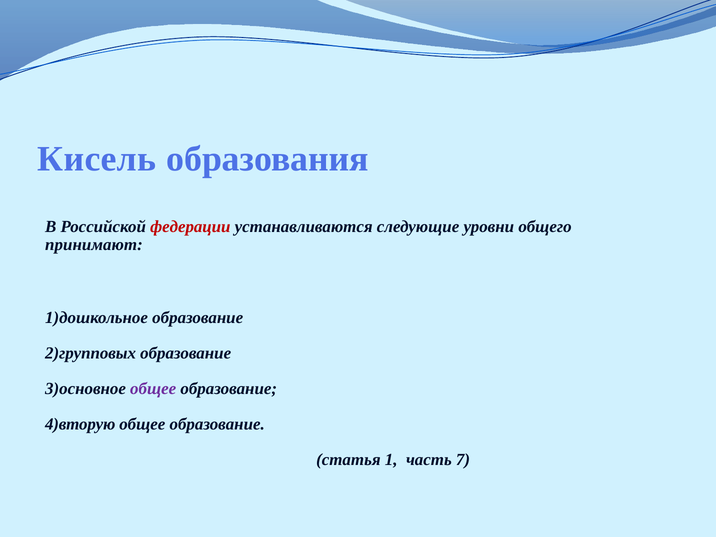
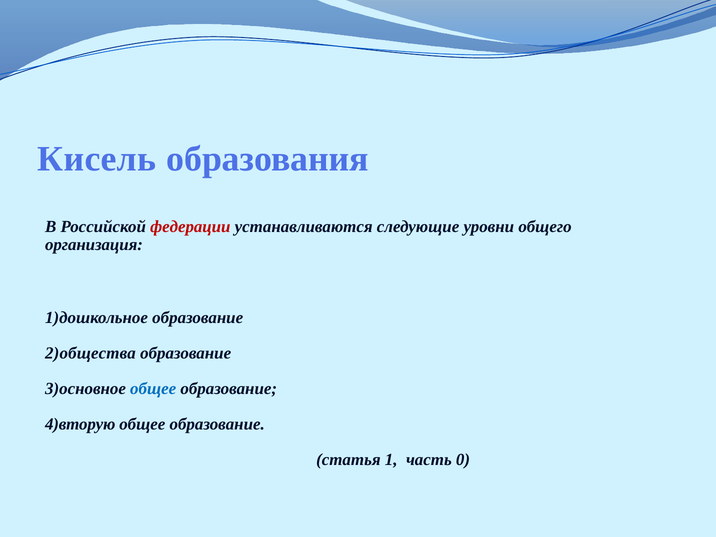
принимают: принимают -> организация
2)групповых: 2)групповых -> 2)общества
общее at (153, 389) colour: purple -> blue
7: 7 -> 0
